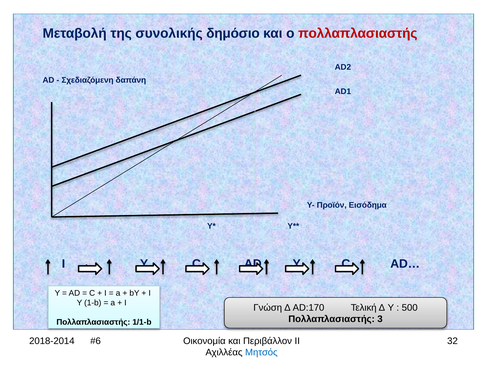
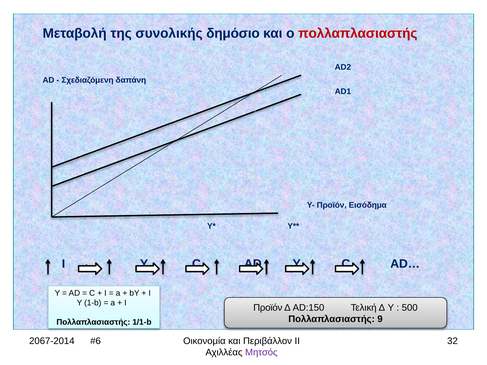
Γνώση at (268, 308): Γνώση -> Προϊόν
AD:170: AD:170 -> AD:150
3: 3 -> 9
2018-2014: 2018-2014 -> 2067-2014
Μητσός colour: blue -> purple
